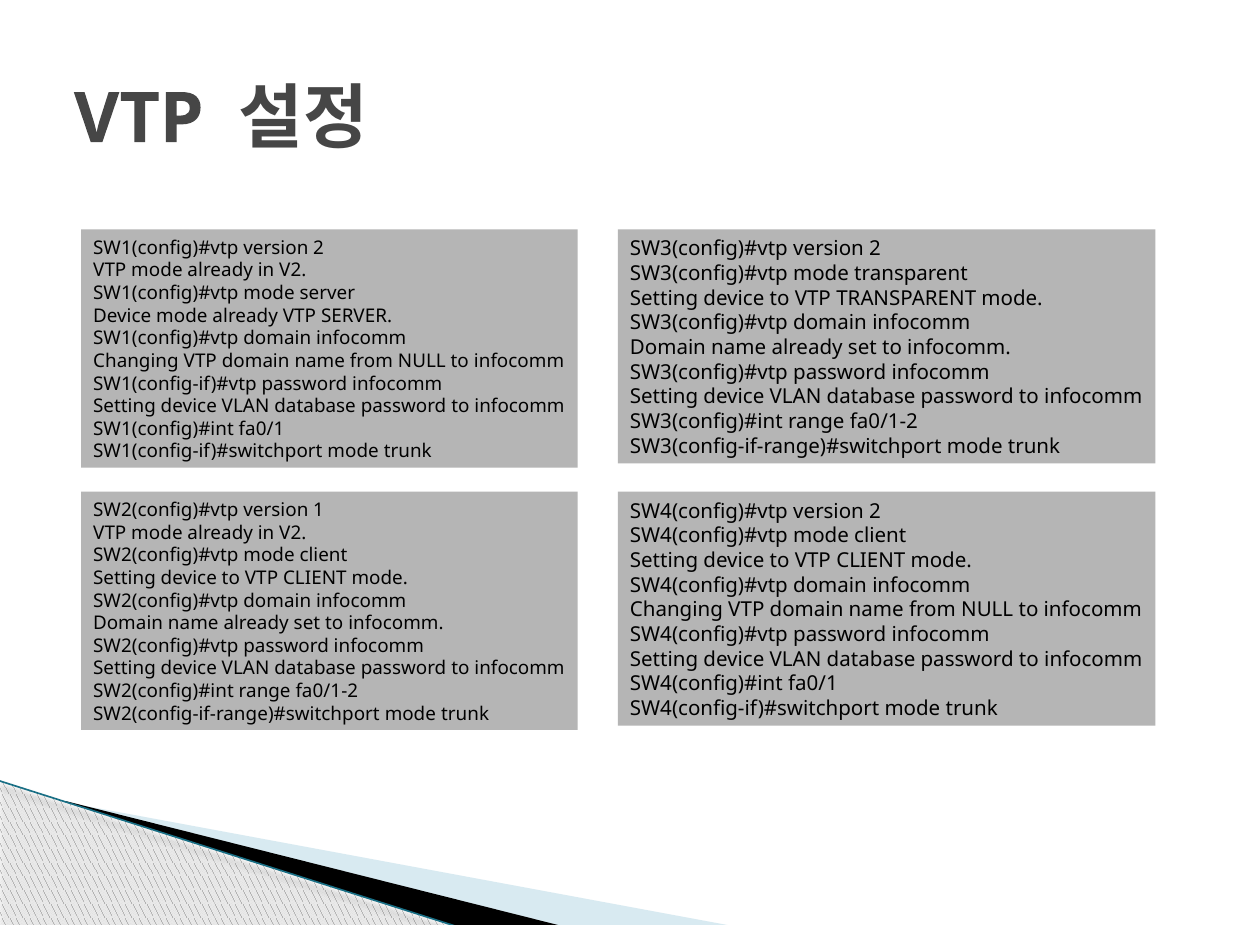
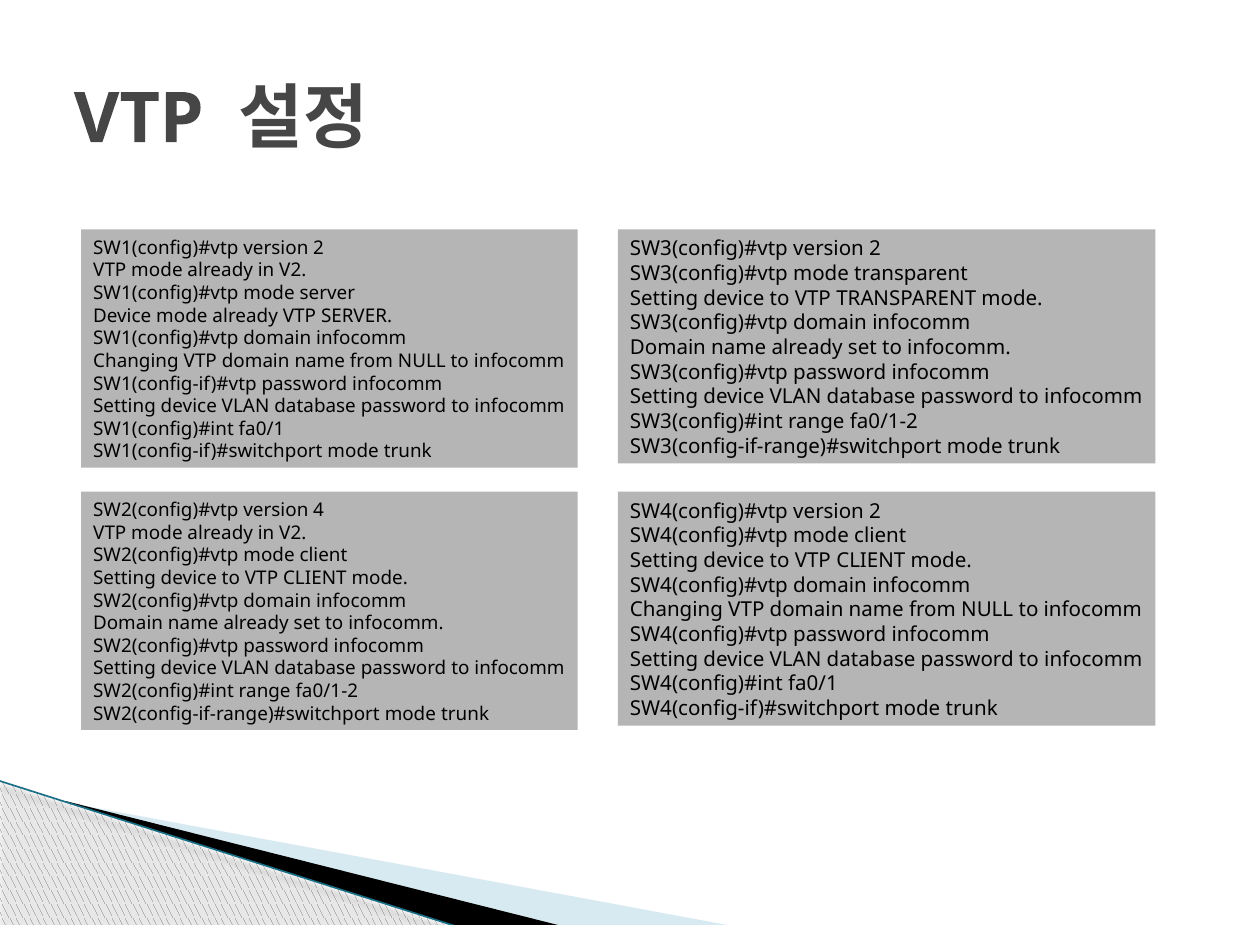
1: 1 -> 4
